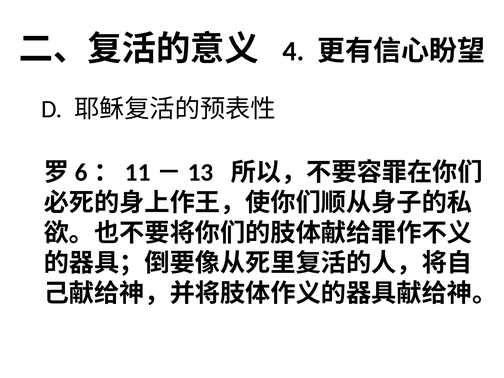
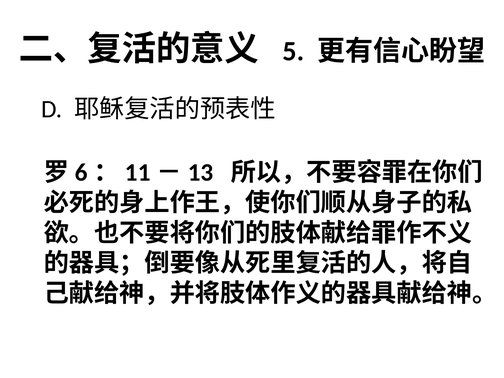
4: 4 -> 5
